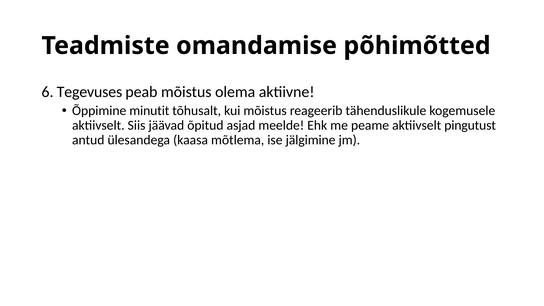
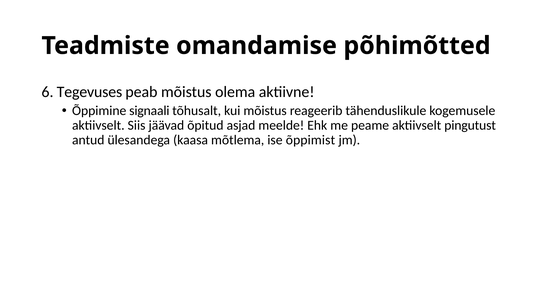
minutit: minutit -> signaali
jälgimine: jälgimine -> õppimist
